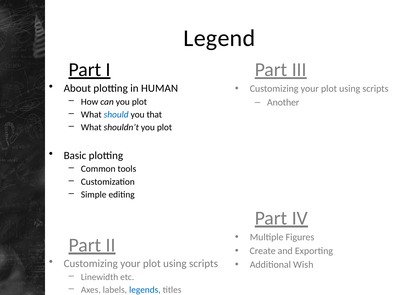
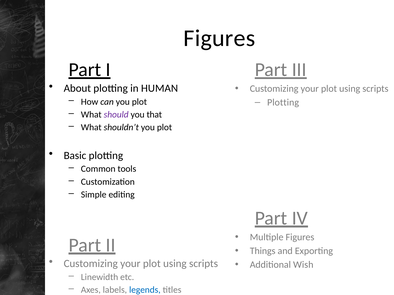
Legend at (219, 38): Legend -> Figures
Another at (283, 103): Another -> Plotting
should colour: blue -> purple
Create: Create -> Things
